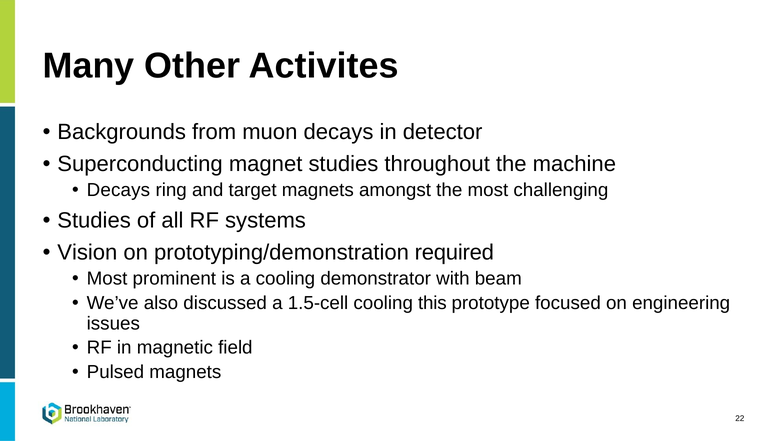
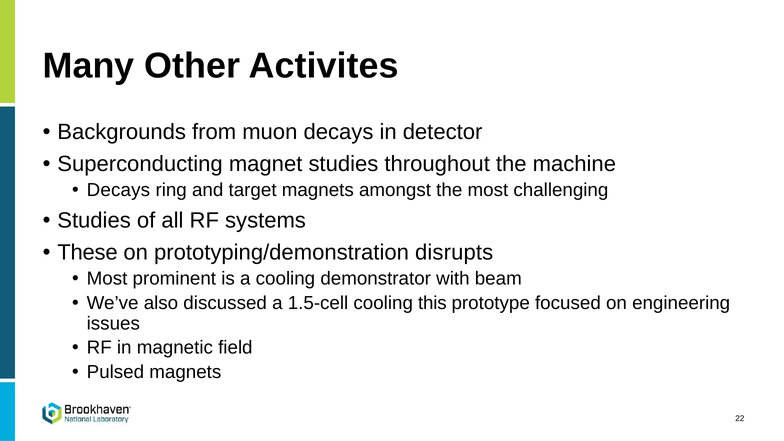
Vision: Vision -> These
required: required -> disrupts
